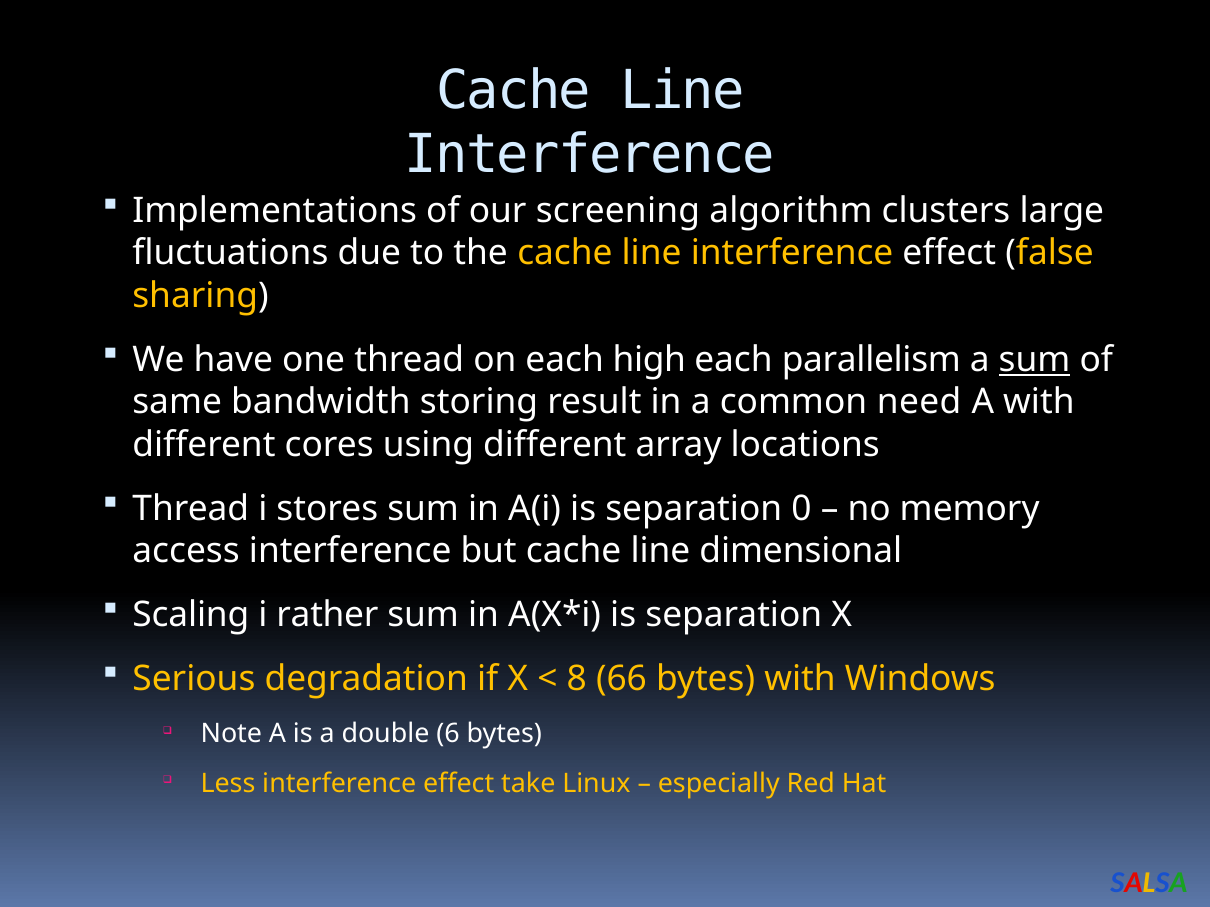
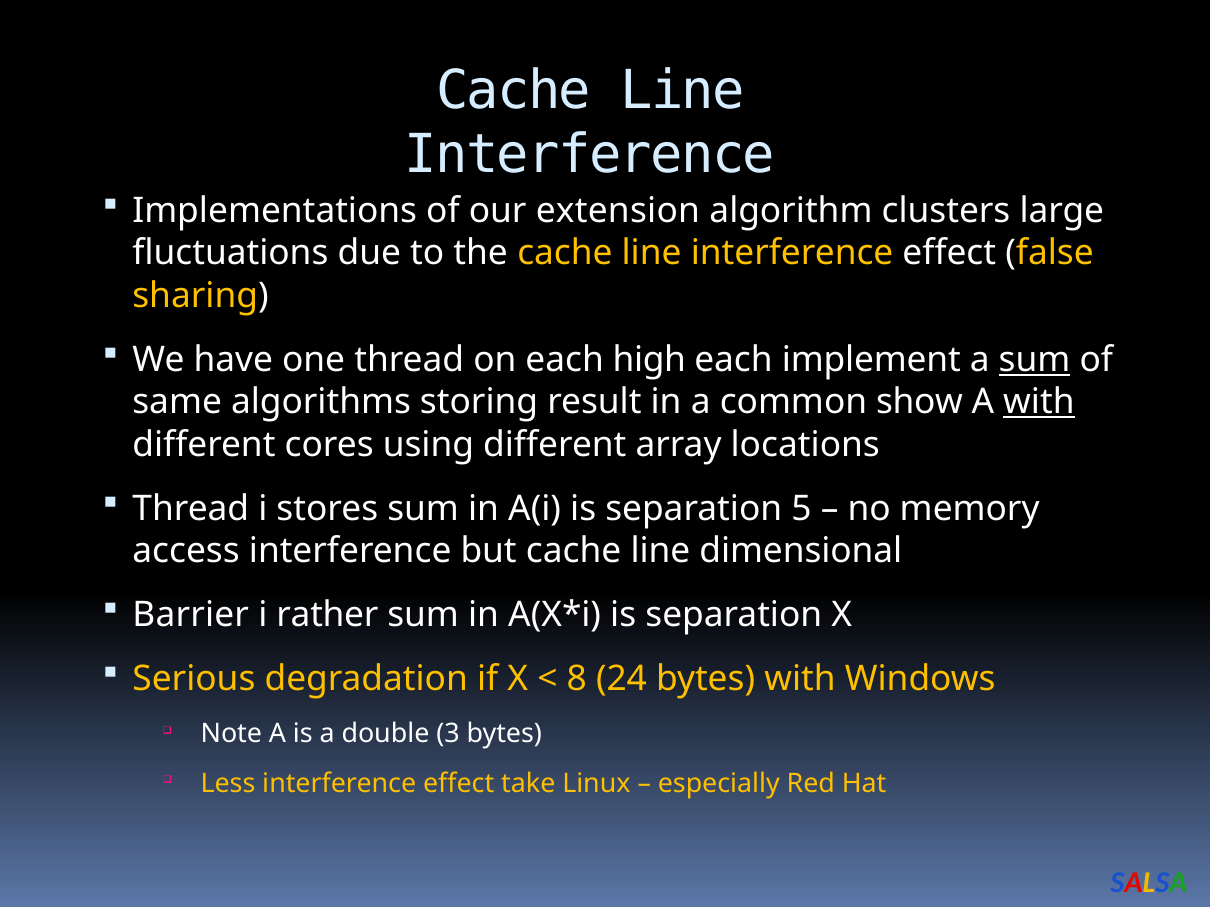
screening: screening -> extension
parallelism: parallelism -> implement
bandwidth: bandwidth -> algorithms
need: need -> show
with at (1039, 402) underline: none -> present
0: 0 -> 5
Scaling: Scaling -> Barrier
66: 66 -> 24
6: 6 -> 3
